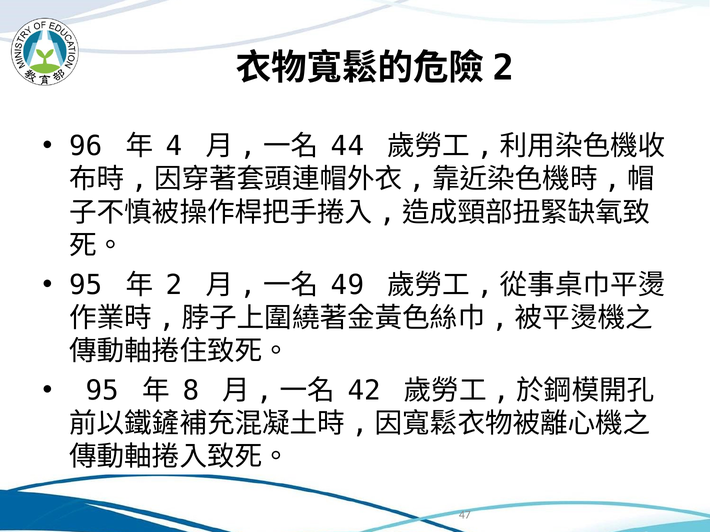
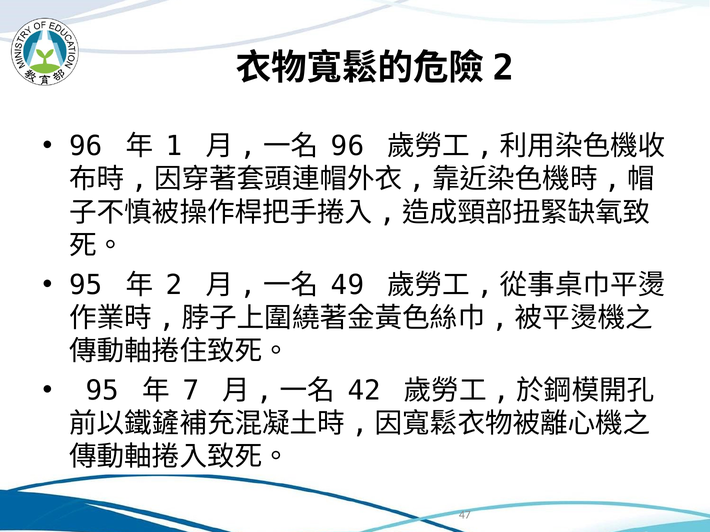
4: 4 -> 1
44 at (348, 146): 44 -> 96
8: 8 -> 7
